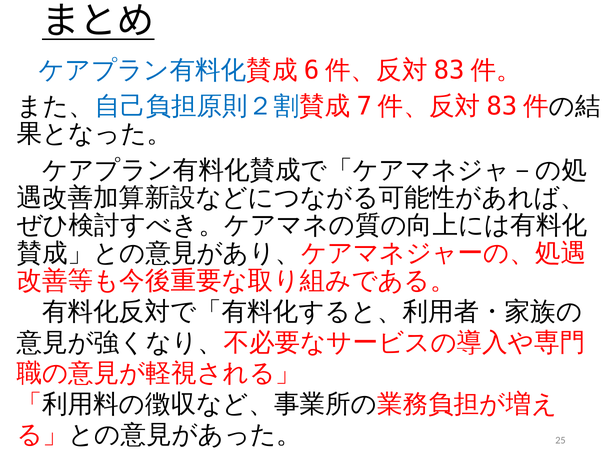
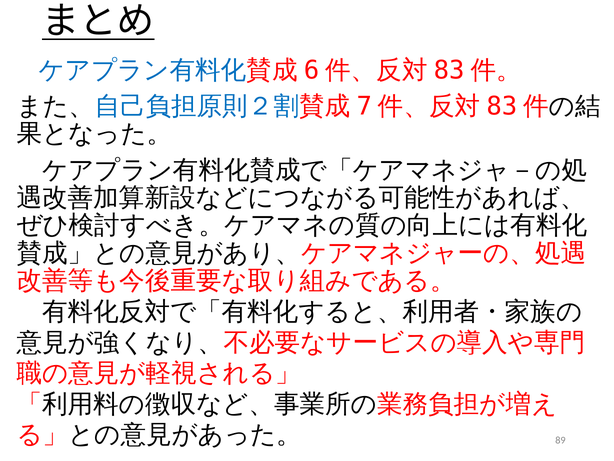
25: 25 -> 89
